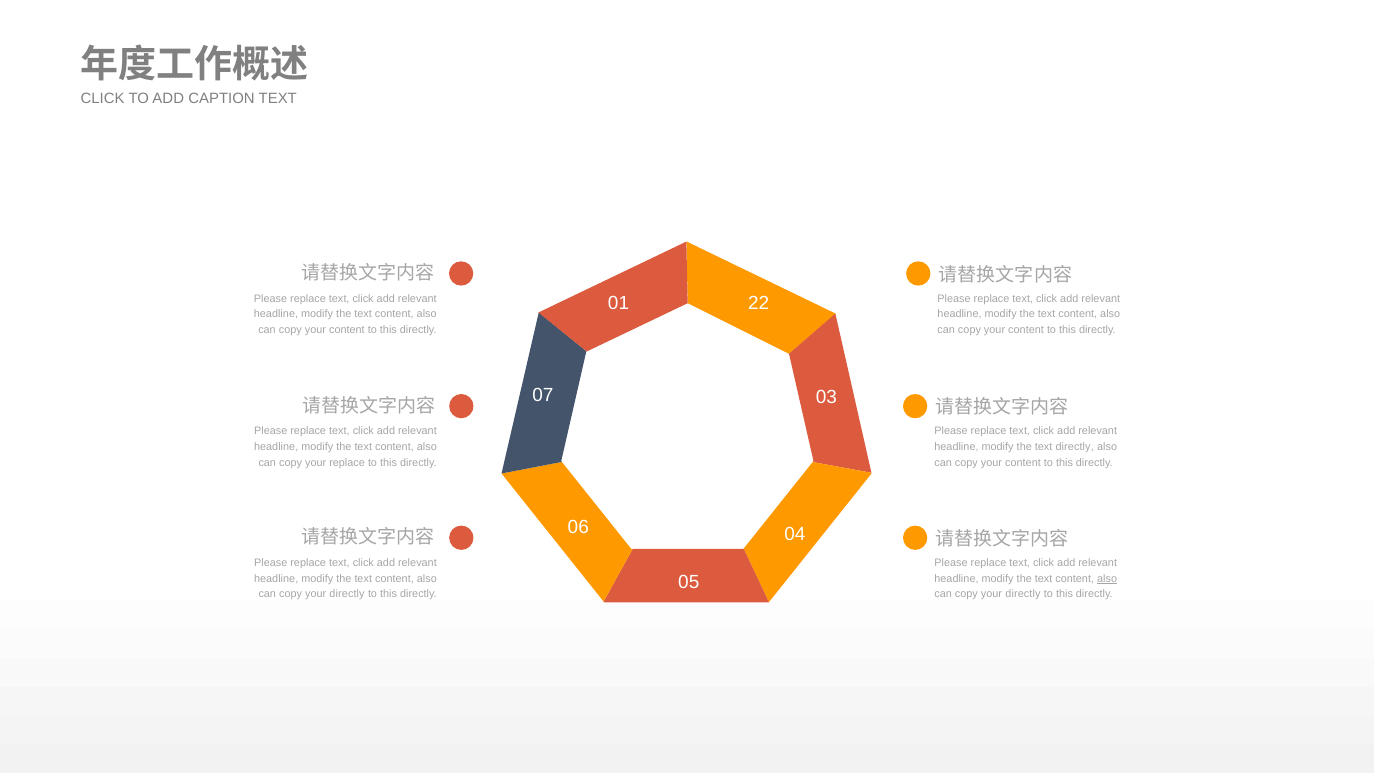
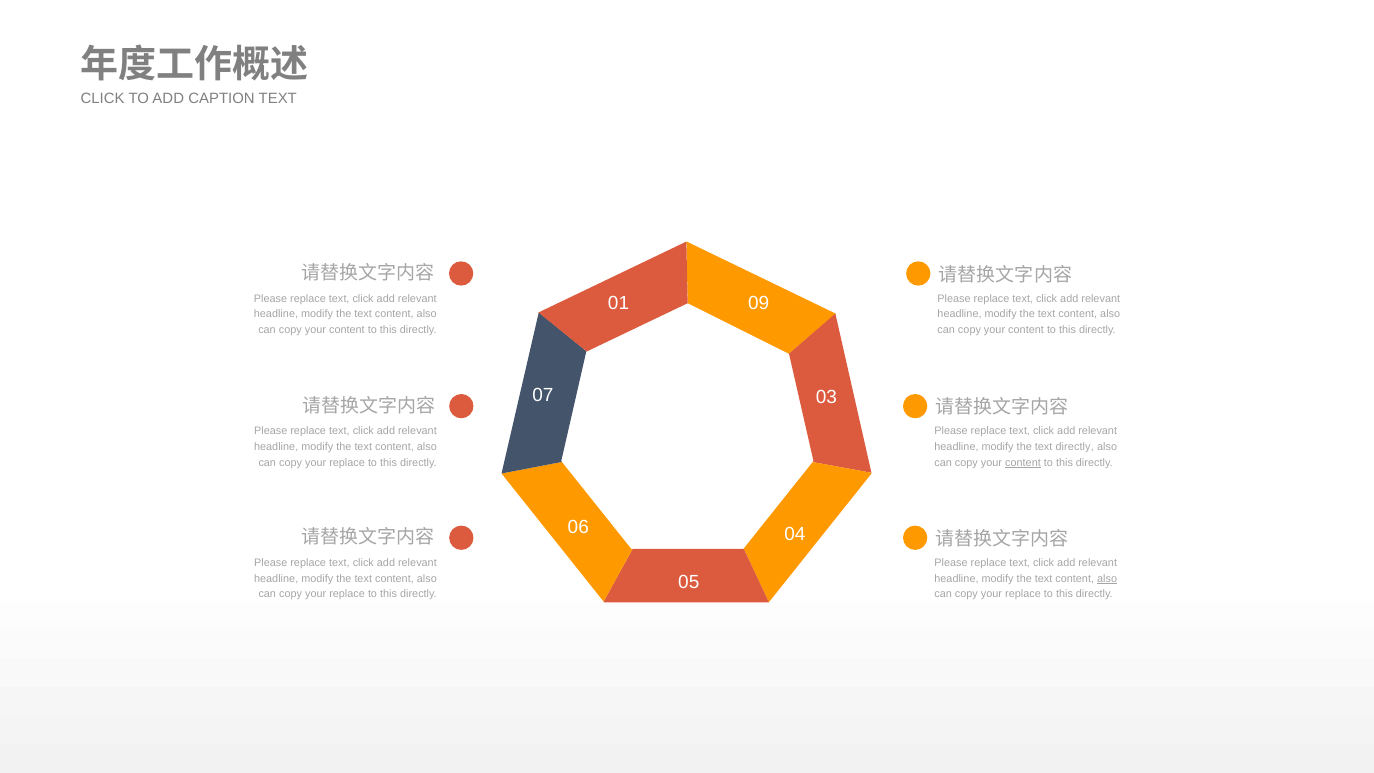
22: 22 -> 09
content at (1023, 462) underline: none -> present
directly at (347, 594): directly -> replace
directly at (1023, 594): directly -> replace
